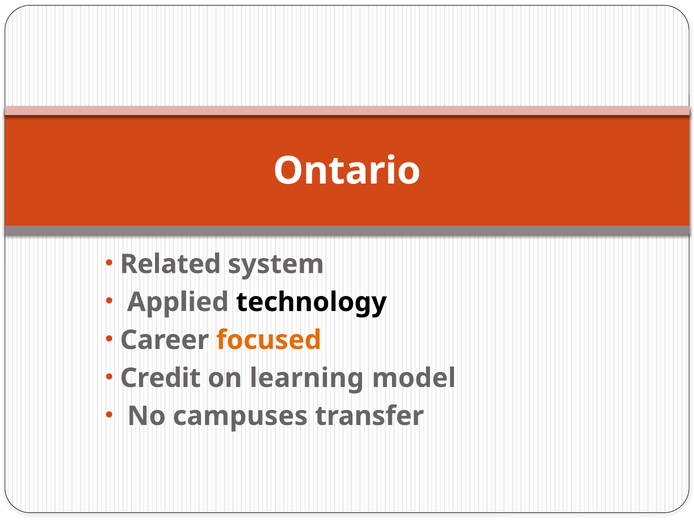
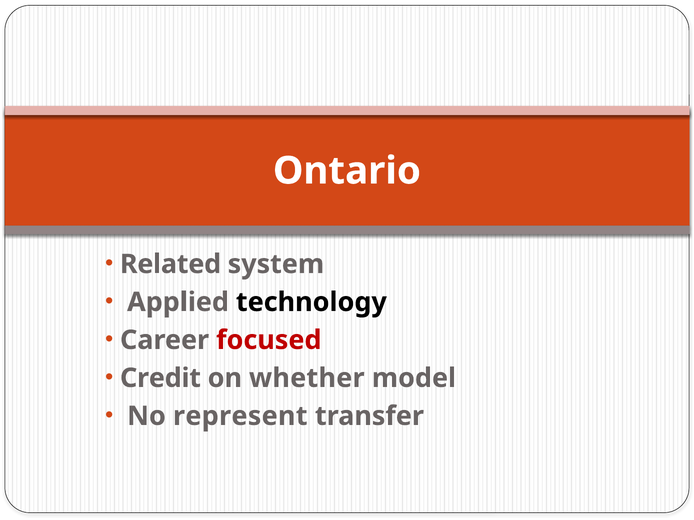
focused colour: orange -> red
learning: learning -> whether
campuses: campuses -> represent
